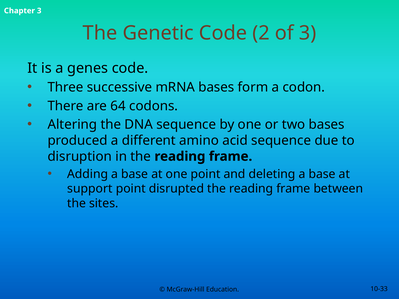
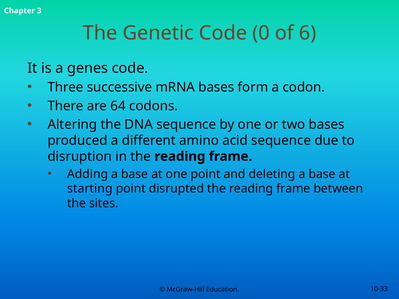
2: 2 -> 0
of 3: 3 -> 6
support: support -> starting
